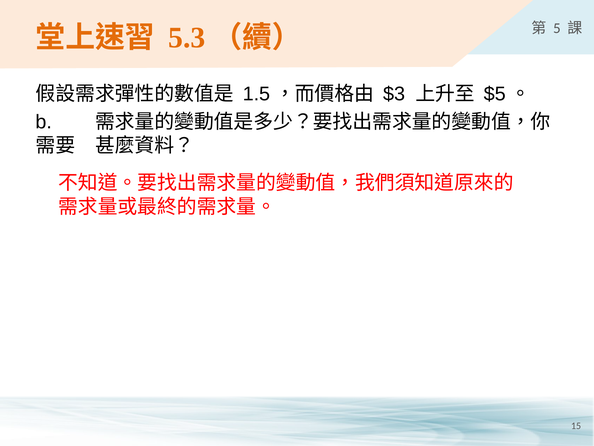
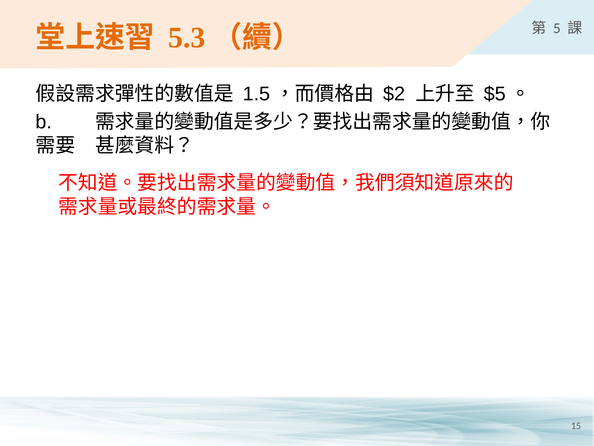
$3: $3 -> $2
